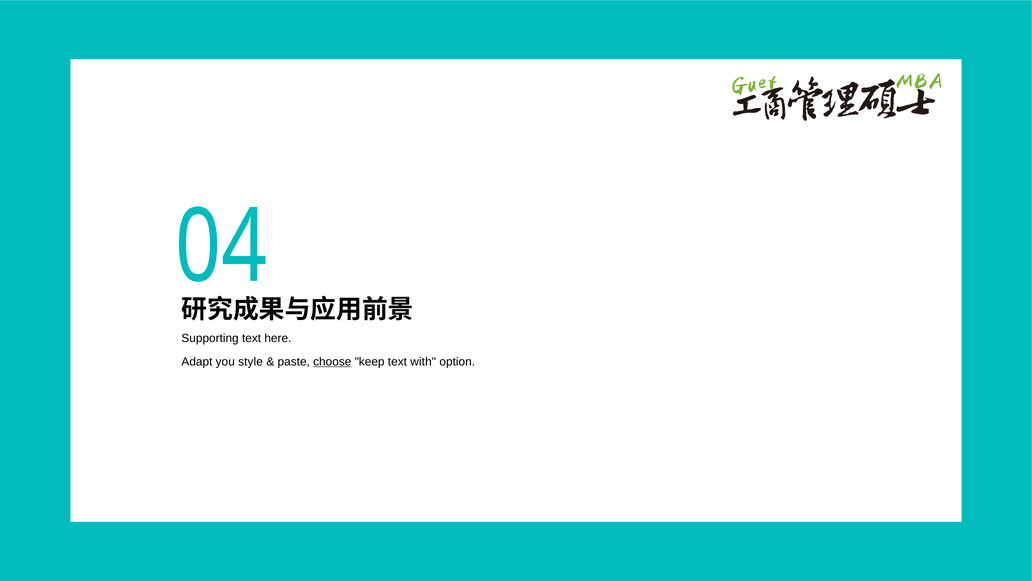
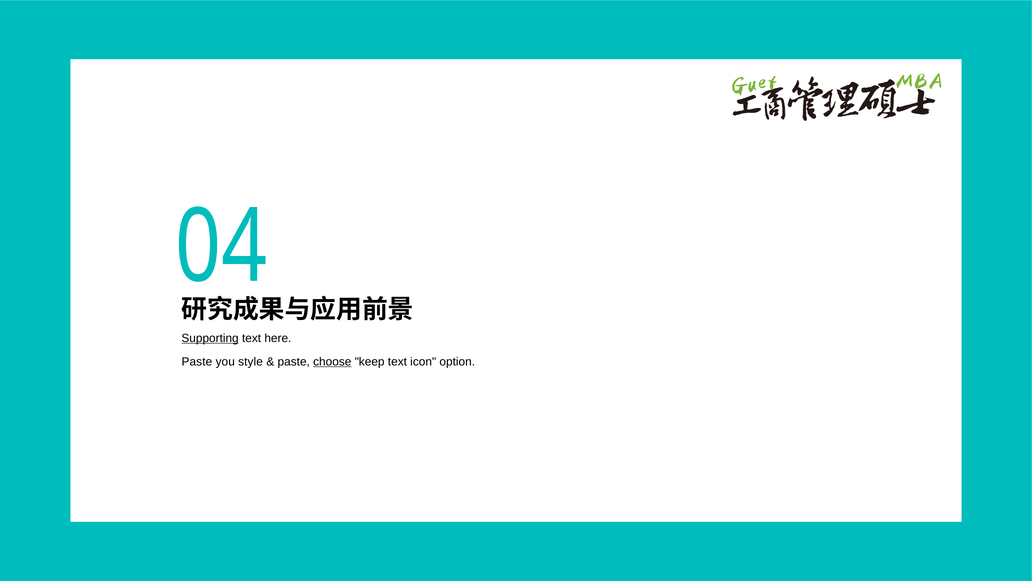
Supporting underline: none -> present
Adapt at (197, 361): Adapt -> Paste
with: with -> icon
